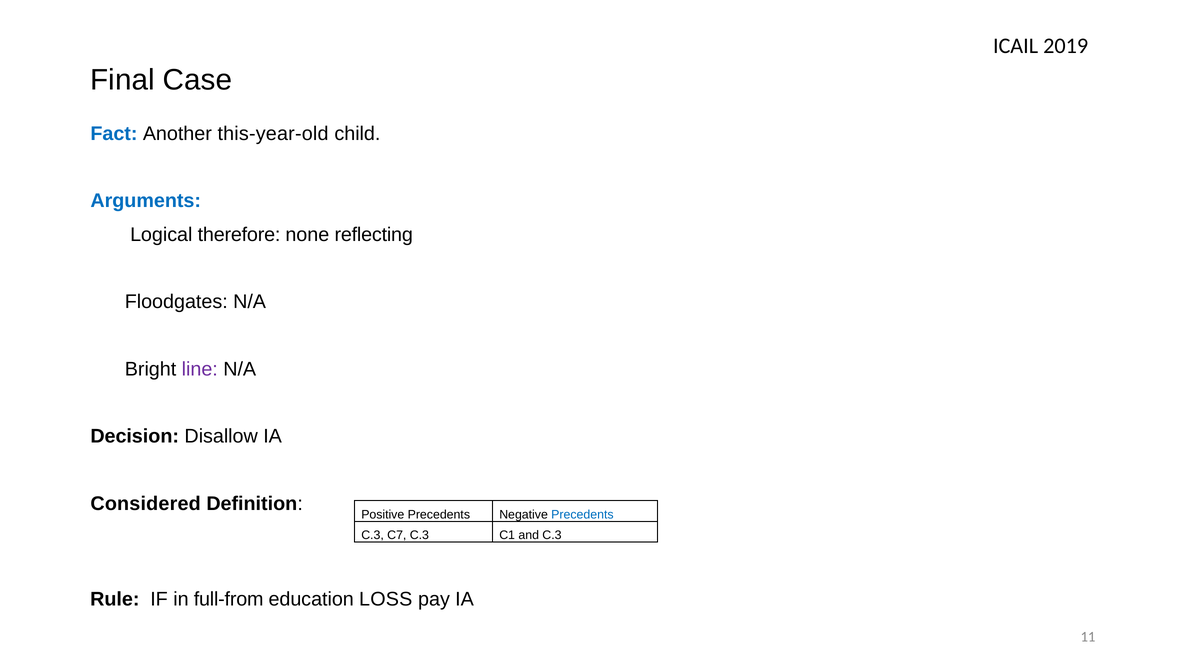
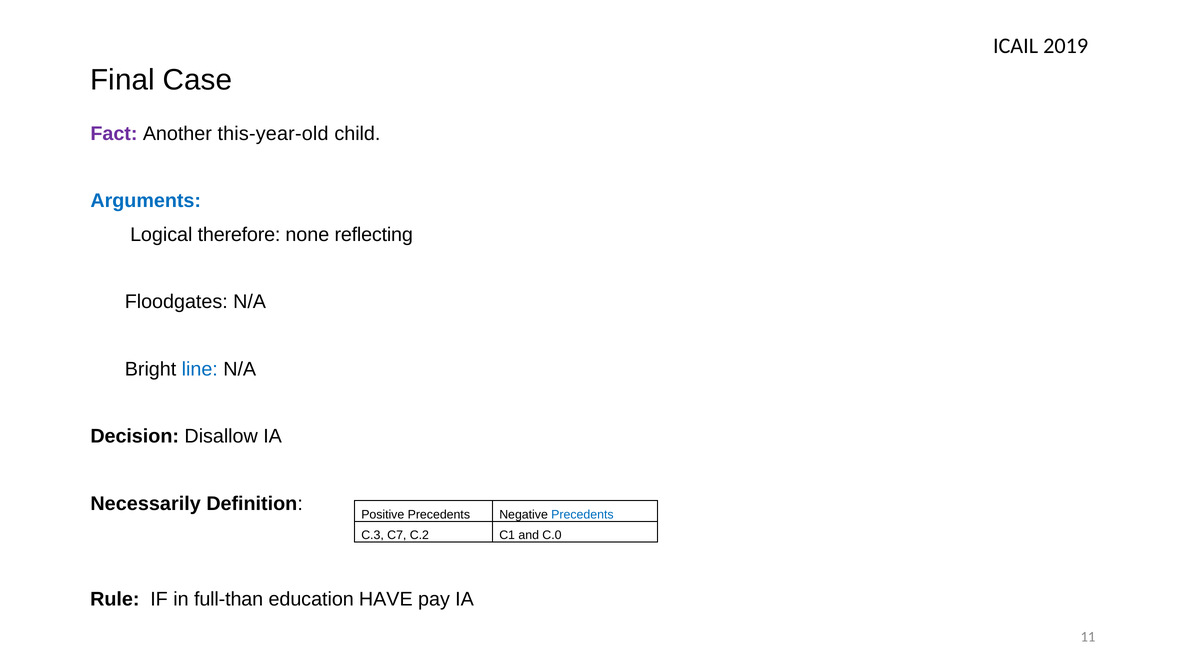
Fact colour: blue -> purple
line colour: purple -> blue
Considered: Considered -> Necessarily
C7 C.3: C.3 -> C.2
and C.3: C.3 -> C.0
full-from: full-from -> full-than
LOSS: LOSS -> HAVE
